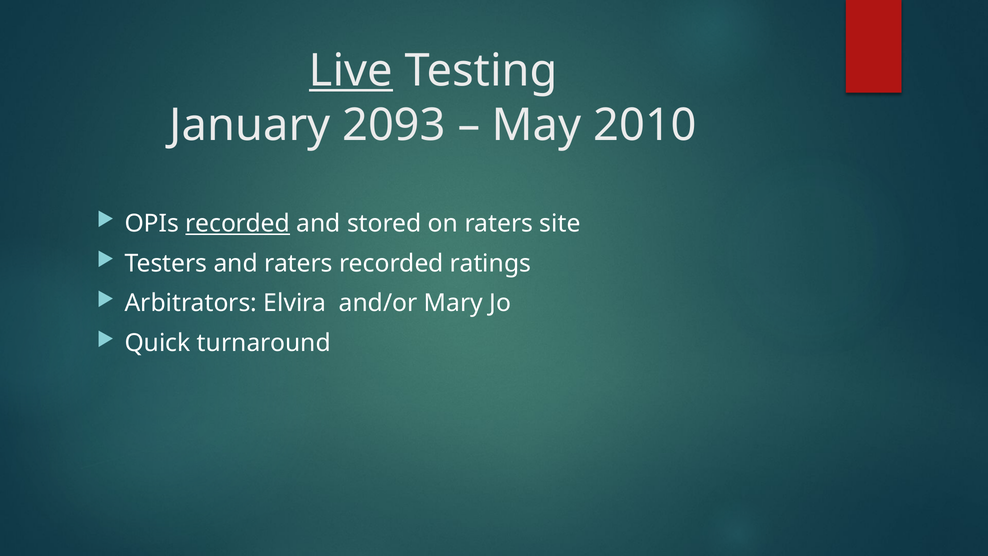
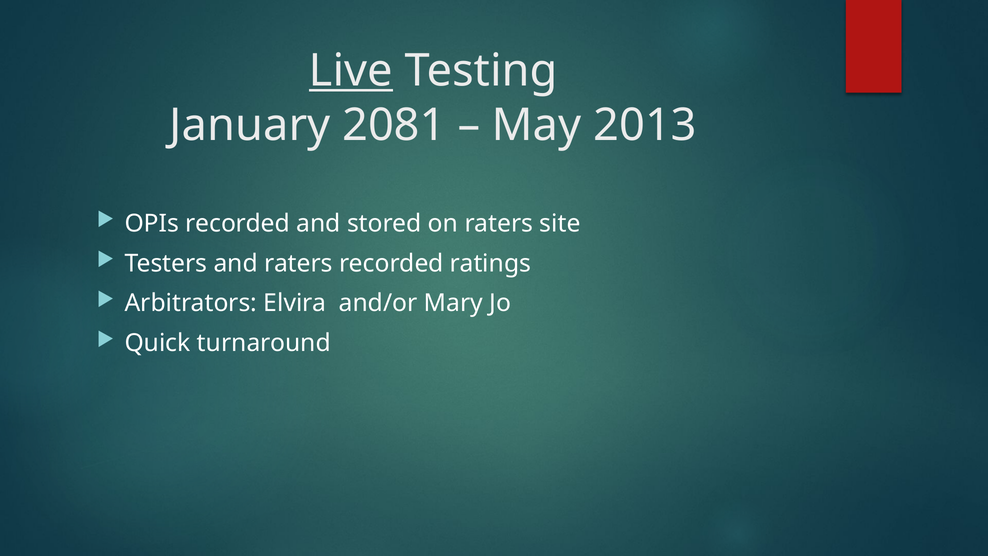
2093: 2093 -> 2081
2010: 2010 -> 2013
recorded at (238, 223) underline: present -> none
